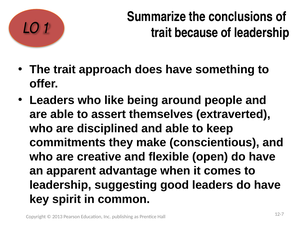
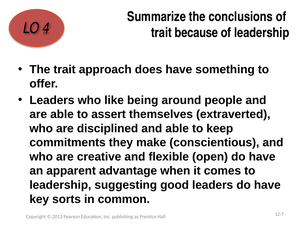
1: 1 -> 4
spirit: spirit -> sorts
